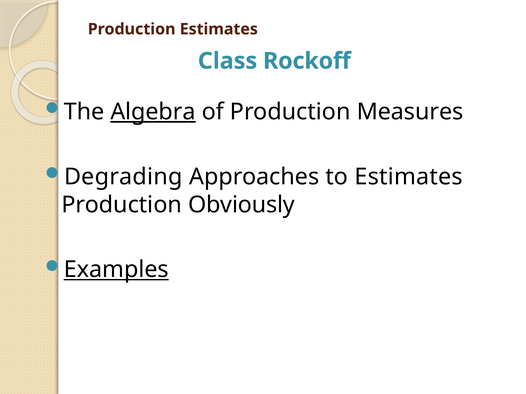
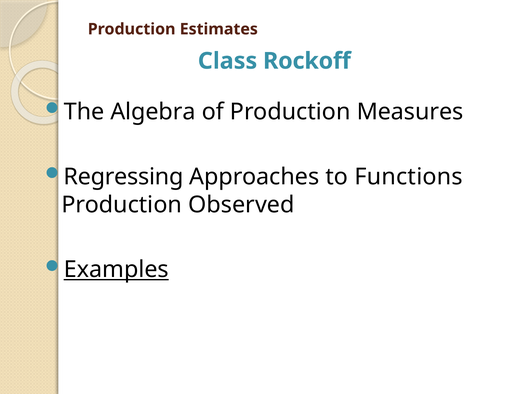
Algebra underline: present -> none
Degrading: Degrading -> Regressing
to Estimates: Estimates -> Functions
Obviously: Obviously -> Observed
